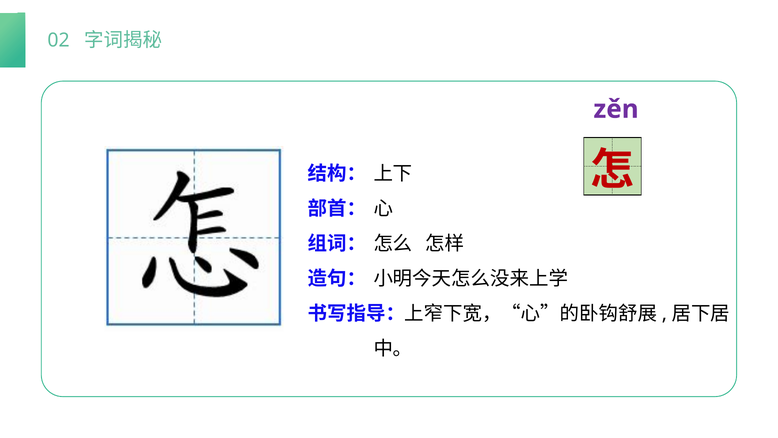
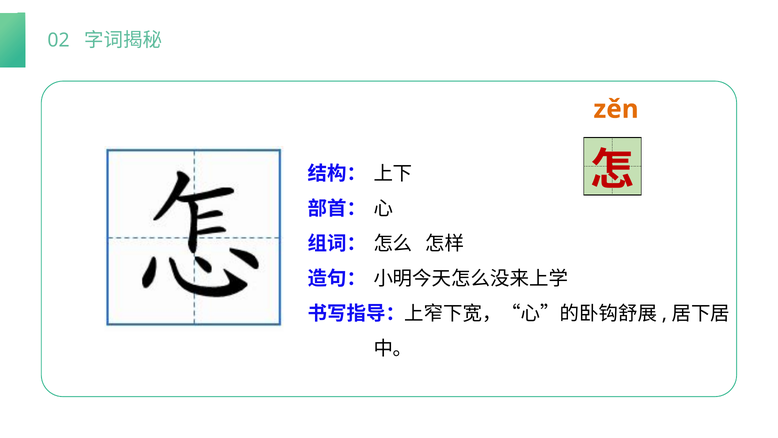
zěn colour: purple -> orange
